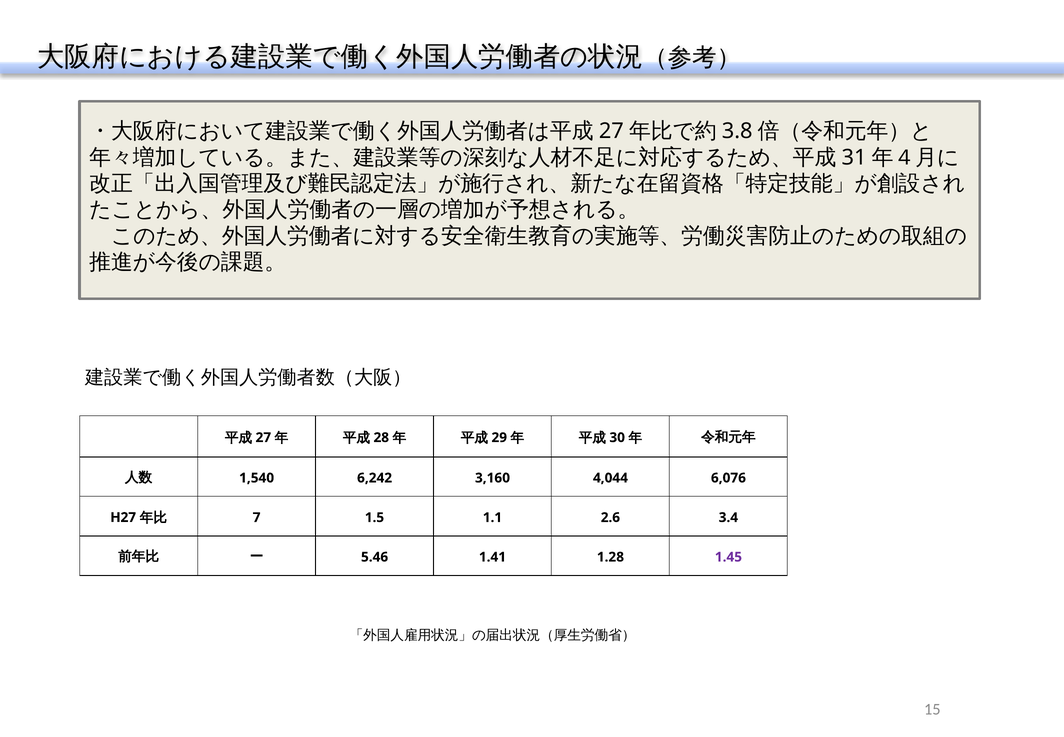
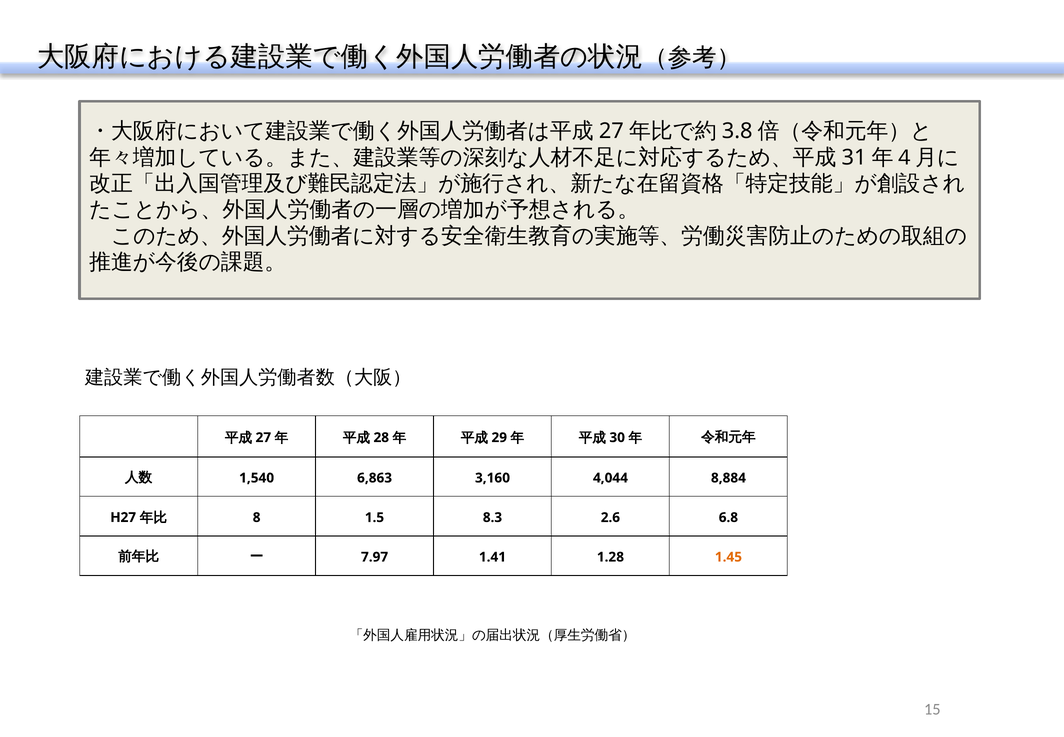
6,242: 6,242 -> 6,863
6,076: 6,076 -> 8,884
7: 7 -> 8
1.1: 1.1 -> 8.3
3.4: 3.4 -> 6.8
5.46: 5.46 -> 7.97
1.45 colour: purple -> orange
